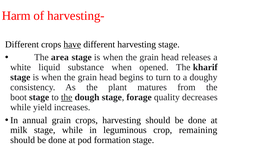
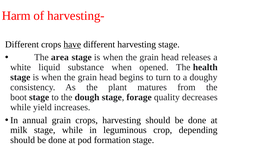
kharif: kharif -> health
the at (67, 98) underline: present -> none
remaining: remaining -> depending
